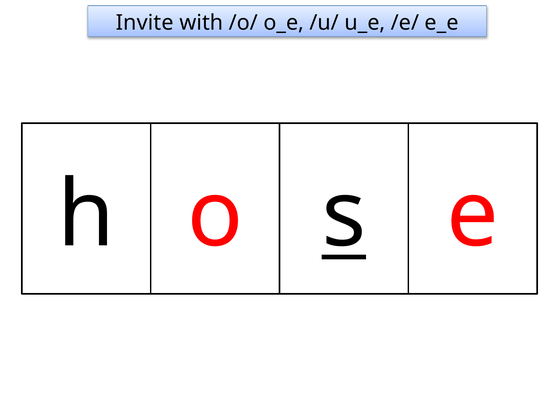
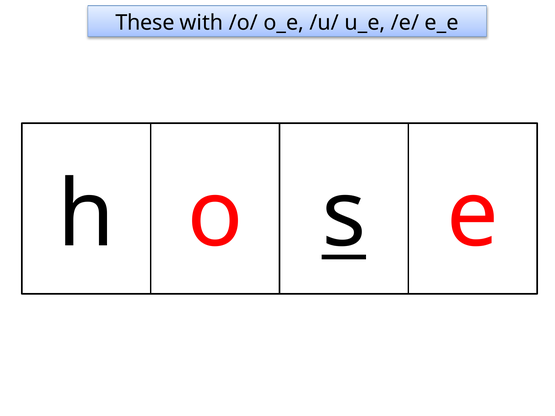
Invite: Invite -> These
